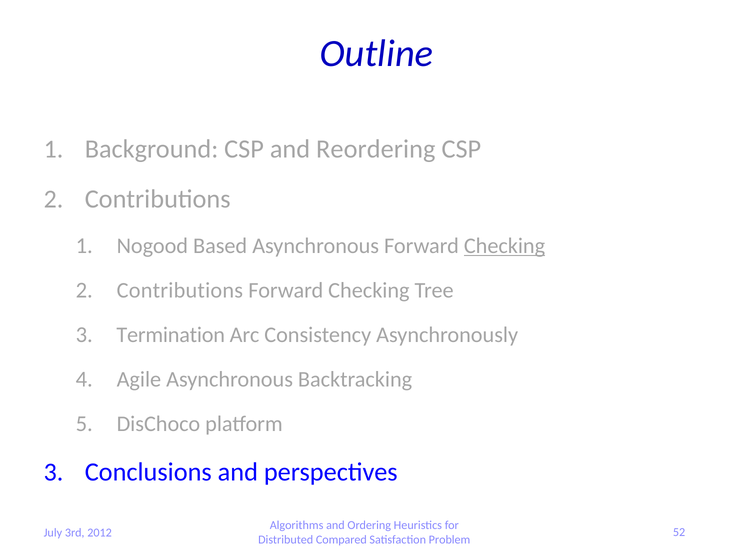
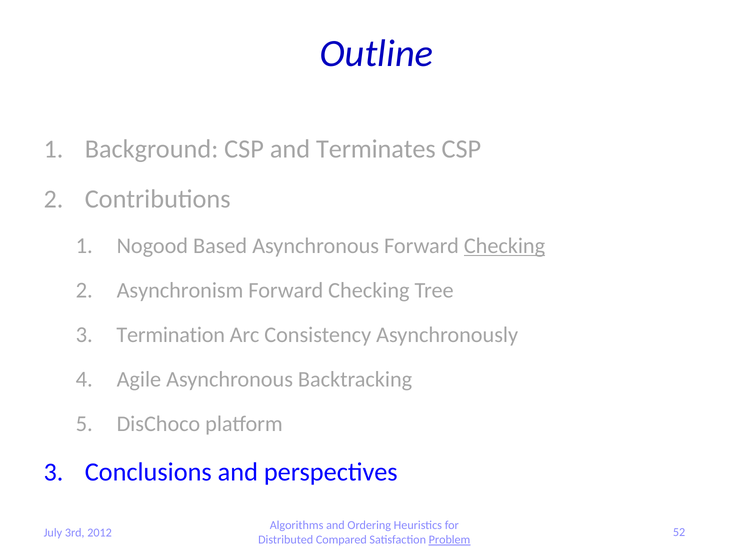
Reordering: Reordering -> Terminates
Contributions at (180, 290): Contributions -> Asynchronism
Problem underline: none -> present
